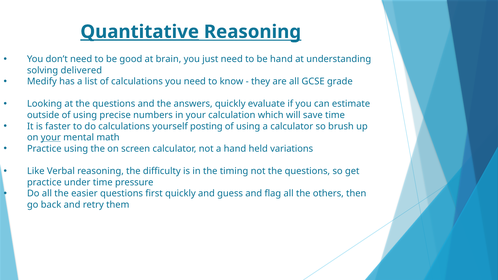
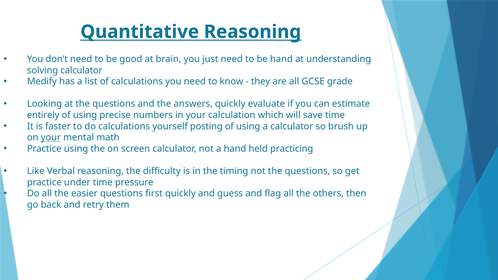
Quantitative underline: present -> none
solving delivered: delivered -> calculator
outside: outside -> entirely
variations: variations -> practicing
